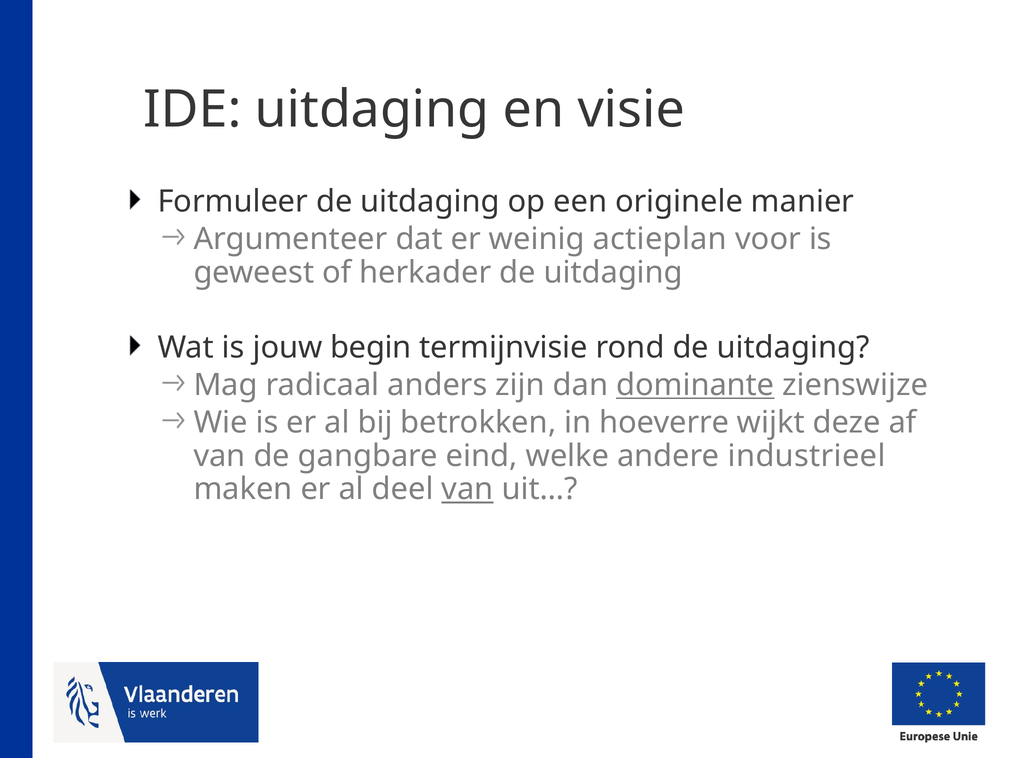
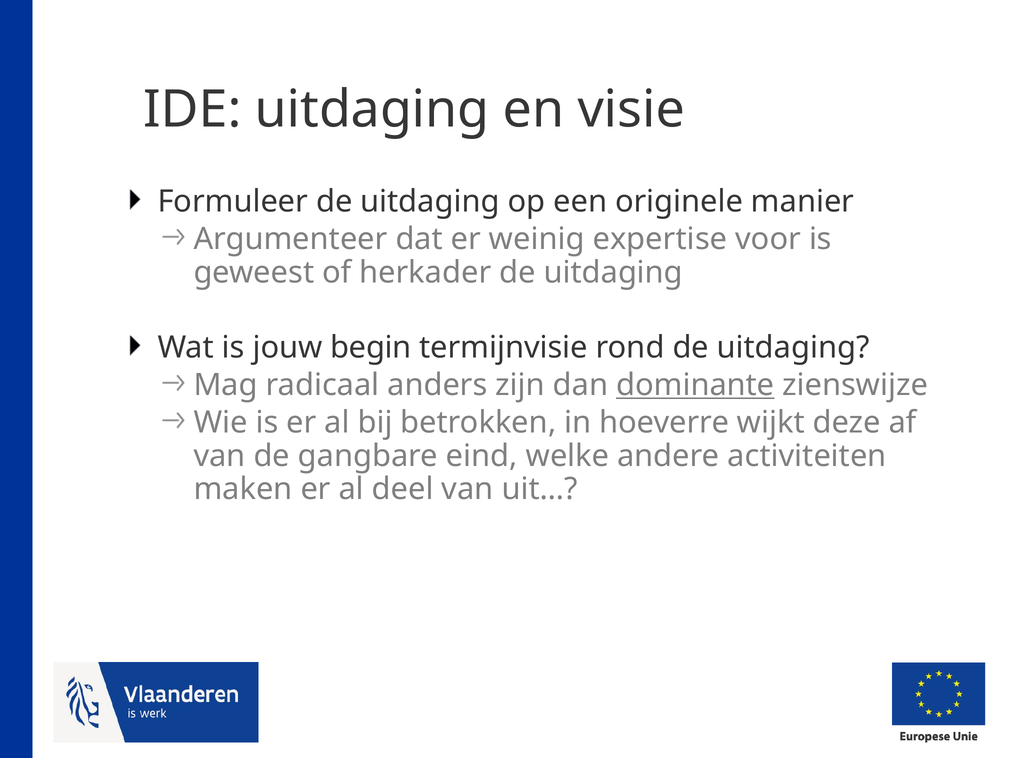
actieplan: actieplan -> expertise
industrieel: industrieel -> activiteiten
van at (467, 489) underline: present -> none
